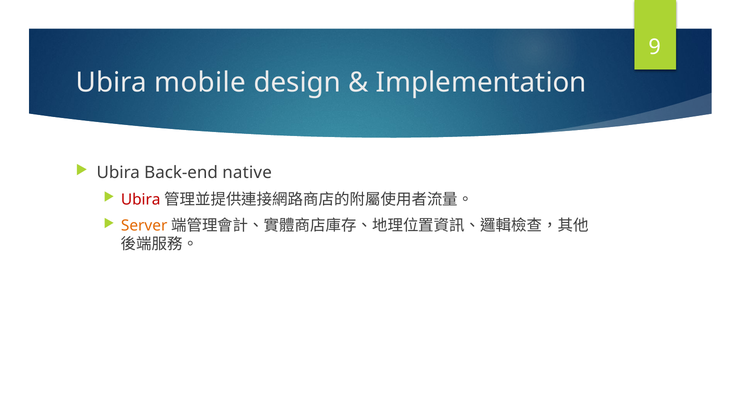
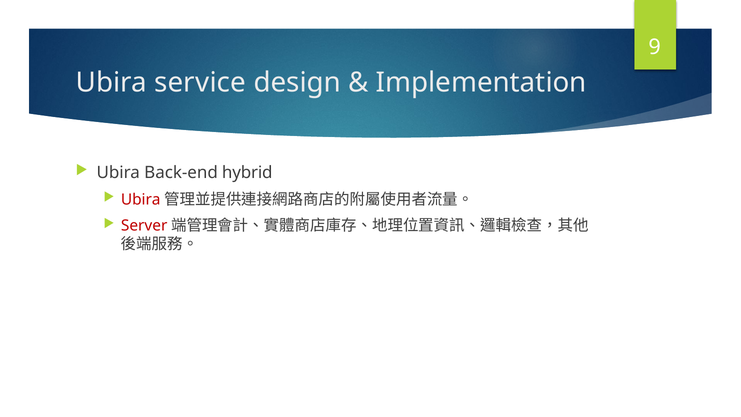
mobile: mobile -> service
native: native -> hybrid
Server colour: orange -> red
